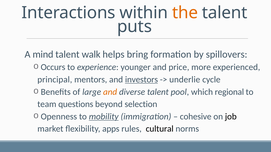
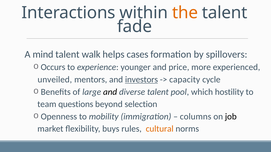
puts: puts -> fade
bring: bring -> cases
principal: principal -> unveiled
underlie: underlie -> capacity
and at (110, 92) colour: orange -> black
regional: regional -> hostility
mobility underline: present -> none
cohesive: cohesive -> columns
apps: apps -> buys
cultural colour: black -> orange
